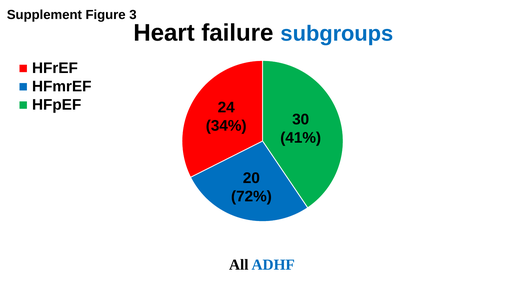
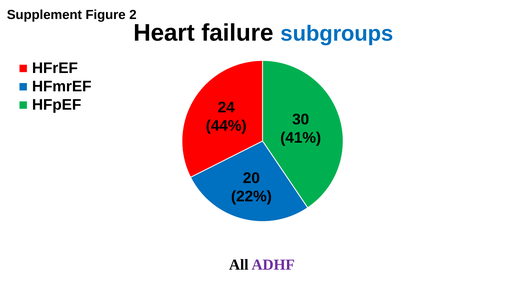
3: 3 -> 2
34%: 34% -> 44%
72%: 72% -> 22%
ADHF colour: blue -> purple
